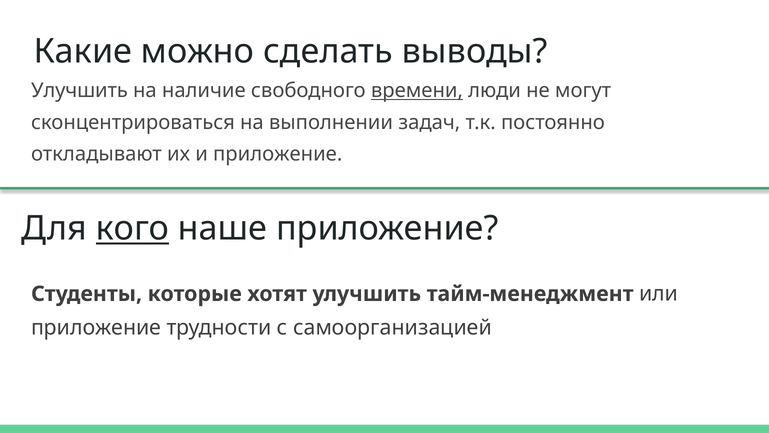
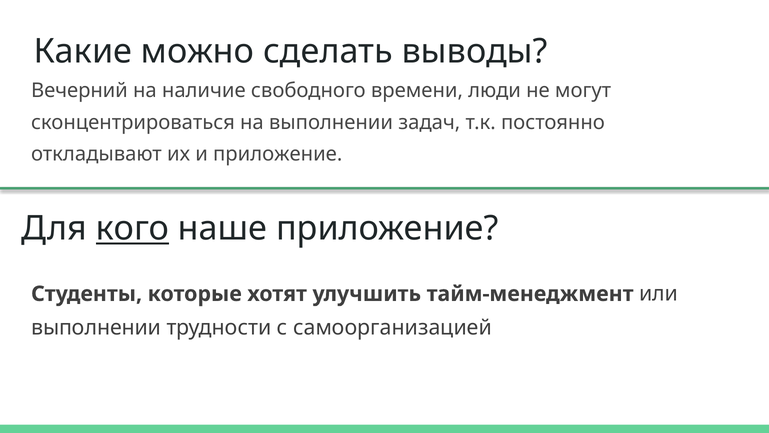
Улучшить at (79, 91): Улучшить -> Вечерний
времени underline: present -> none
приложение at (96, 327): приложение -> выполнении
